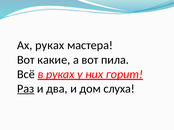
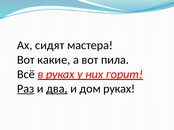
Ах руках: руках -> сидят
два underline: none -> present
дом слуха: слуха -> руках
